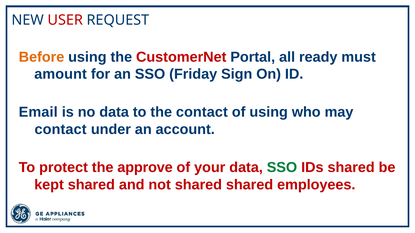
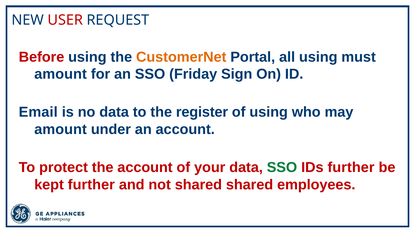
Before colour: orange -> red
CustomerNet colour: red -> orange
all ready: ready -> using
the contact: contact -> register
contact at (61, 130): contact -> amount
the approve: approve -> account
IDs shared: shared -> further
kept shared: shared -> further
